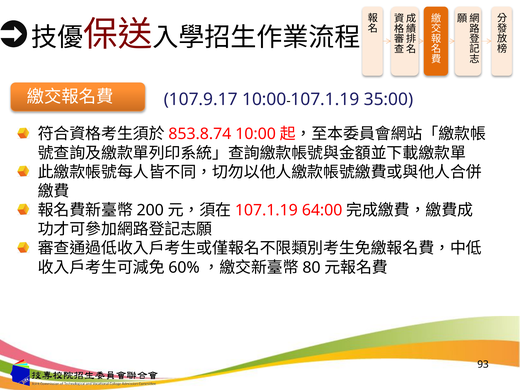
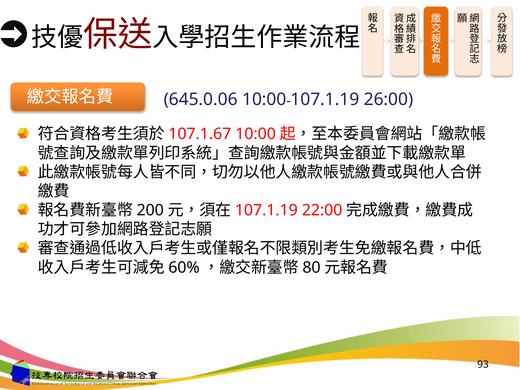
107.9.17: 107.9.17 -> 645.0.06
35:00: 35:00 -> 26:00
853.8.74: 853.8.74 -> 107.1.67
64:00: 64:00 -> 22:00
